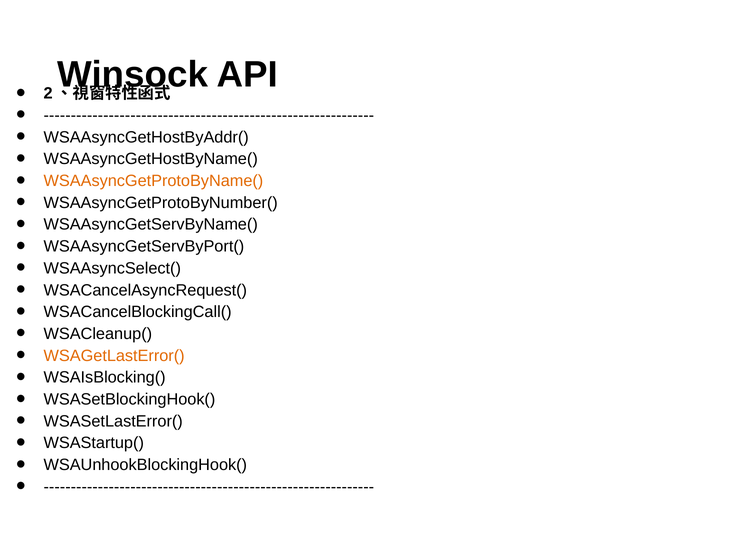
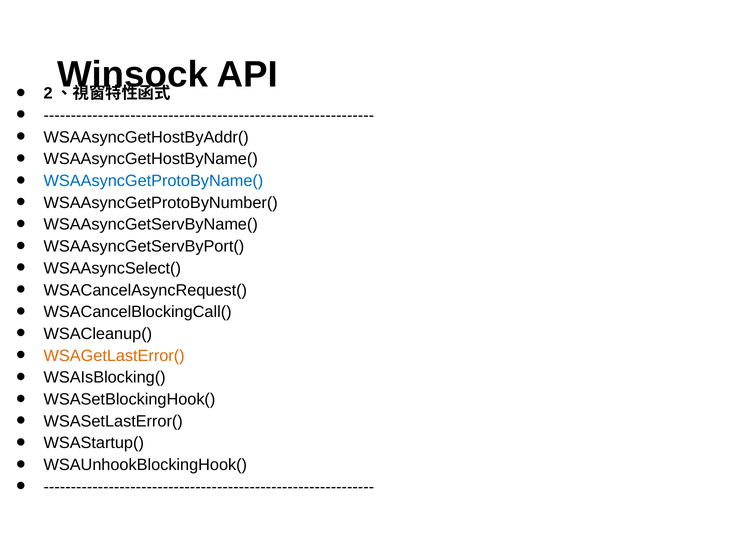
WSAAsyncGetProtoByName( colour: orange -> blue
